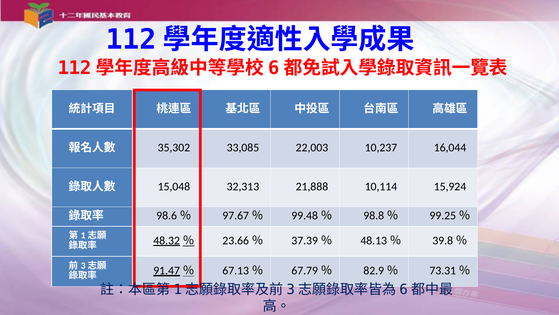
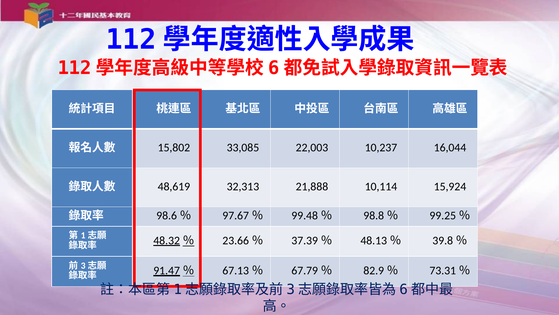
35,302: 35,302 -> 15,802
15,048: 15,048 -> 48,619
